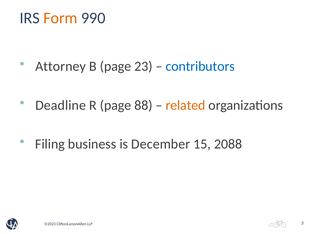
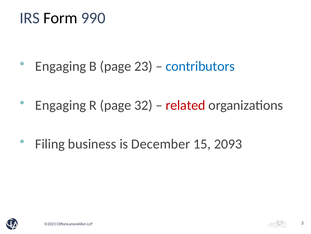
Form colour: orange -> black
Attorney at (61, 66): Attorney -> Engaging
Deadline at (61, 105): Deadline -> Engaging
88: 88 -> 32
related colour: orange -> red
2088: 2088 -> 2093
